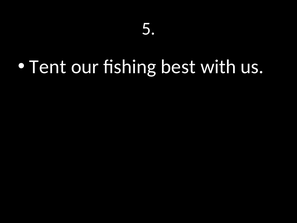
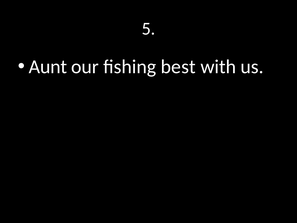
Tent: Tent -> Aunt
